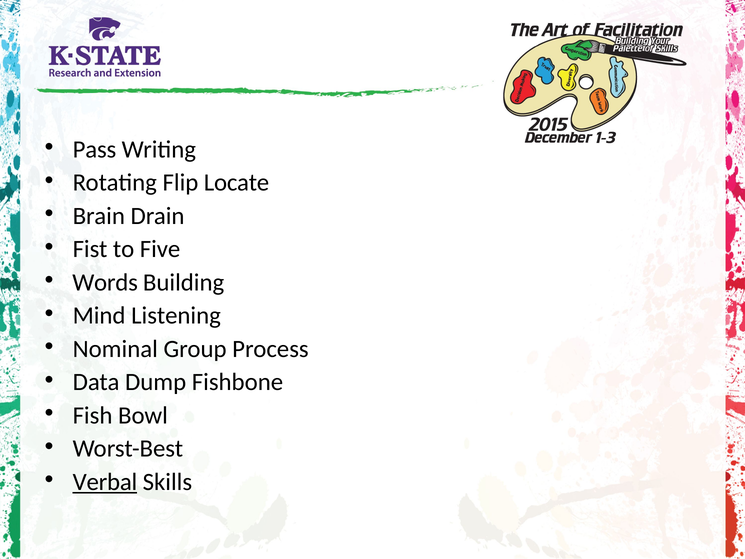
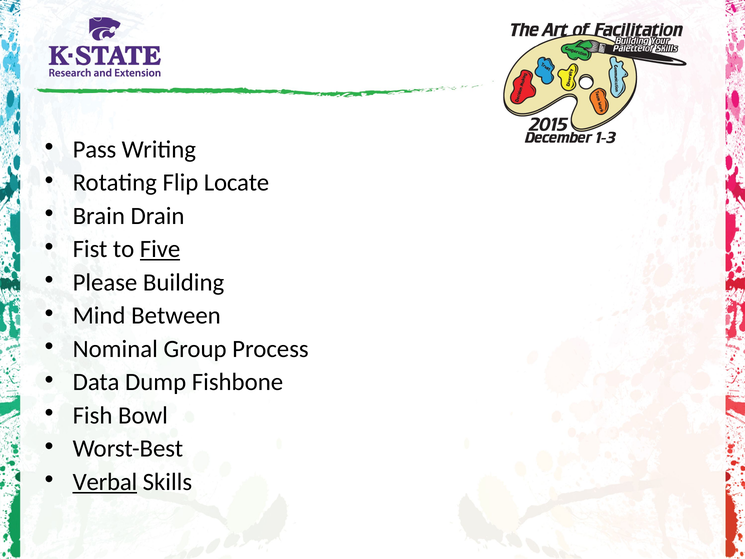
Five underline: none -> present
Words: Words -> Please
Listening: Listening -> Between
